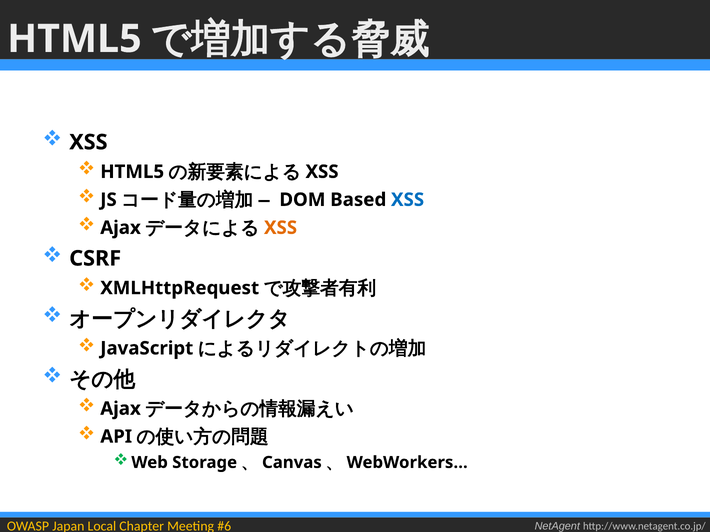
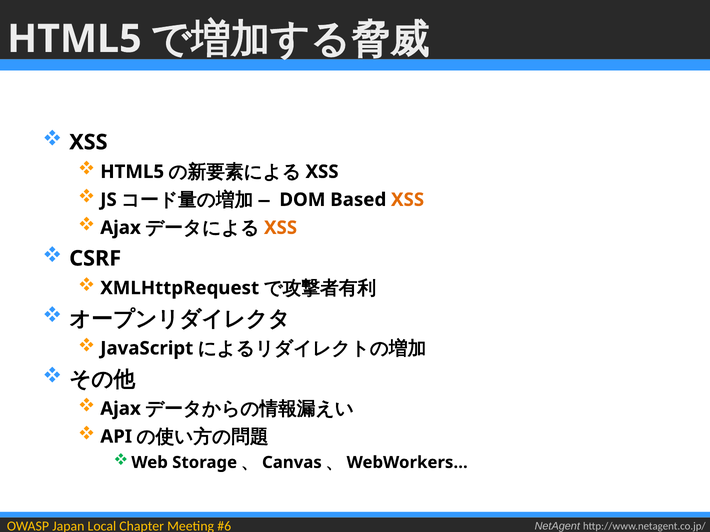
XSS at (408, 200) colour: blue -> orange
